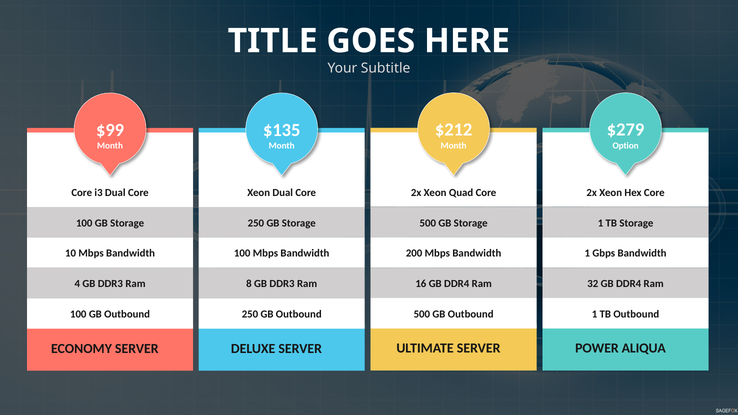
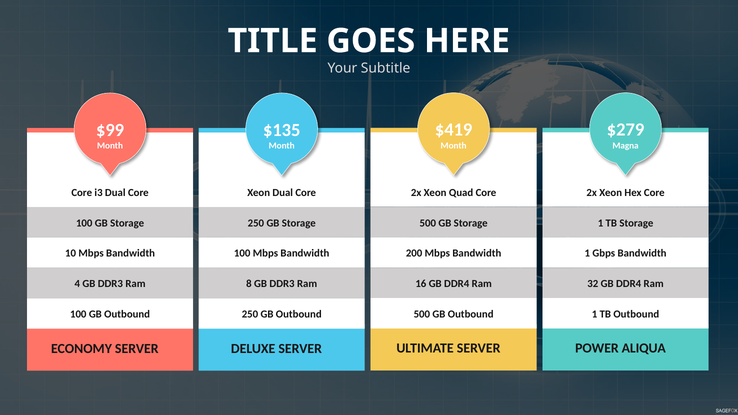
$212: $212 -> $419
Option: Option -> Magna
